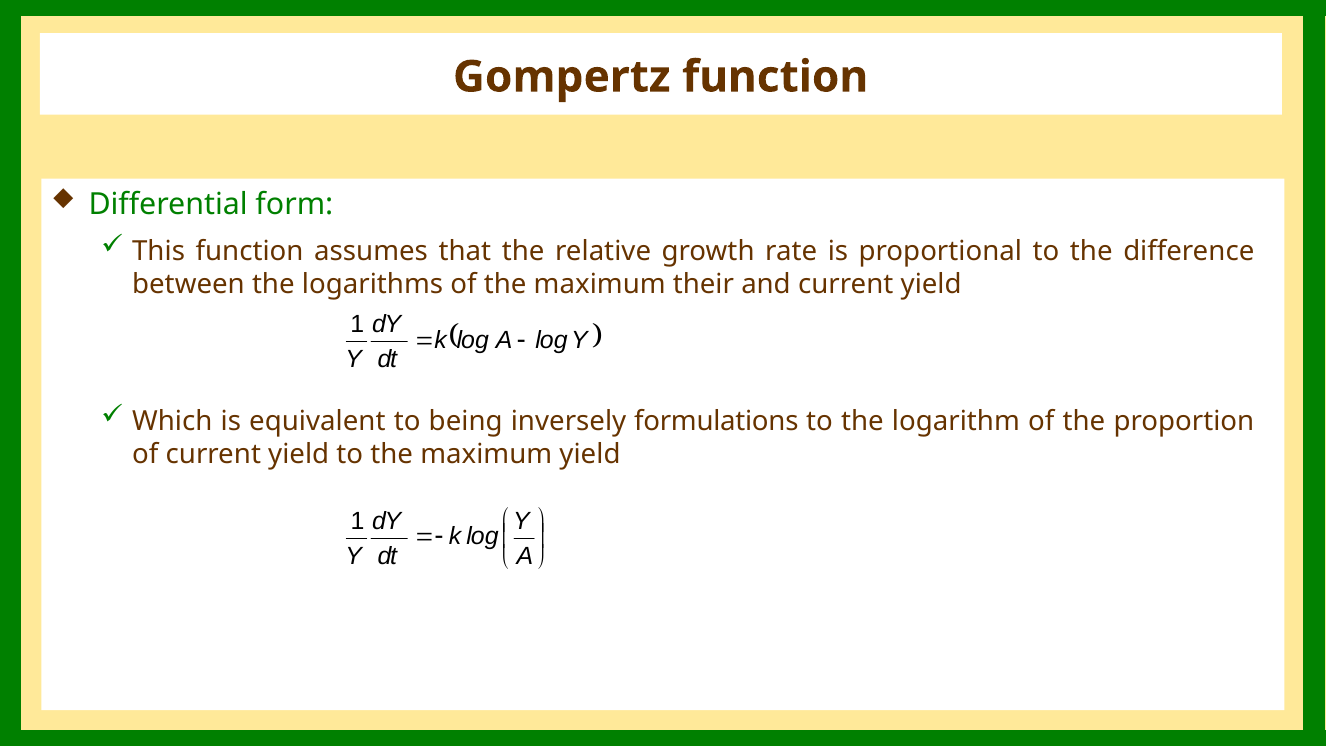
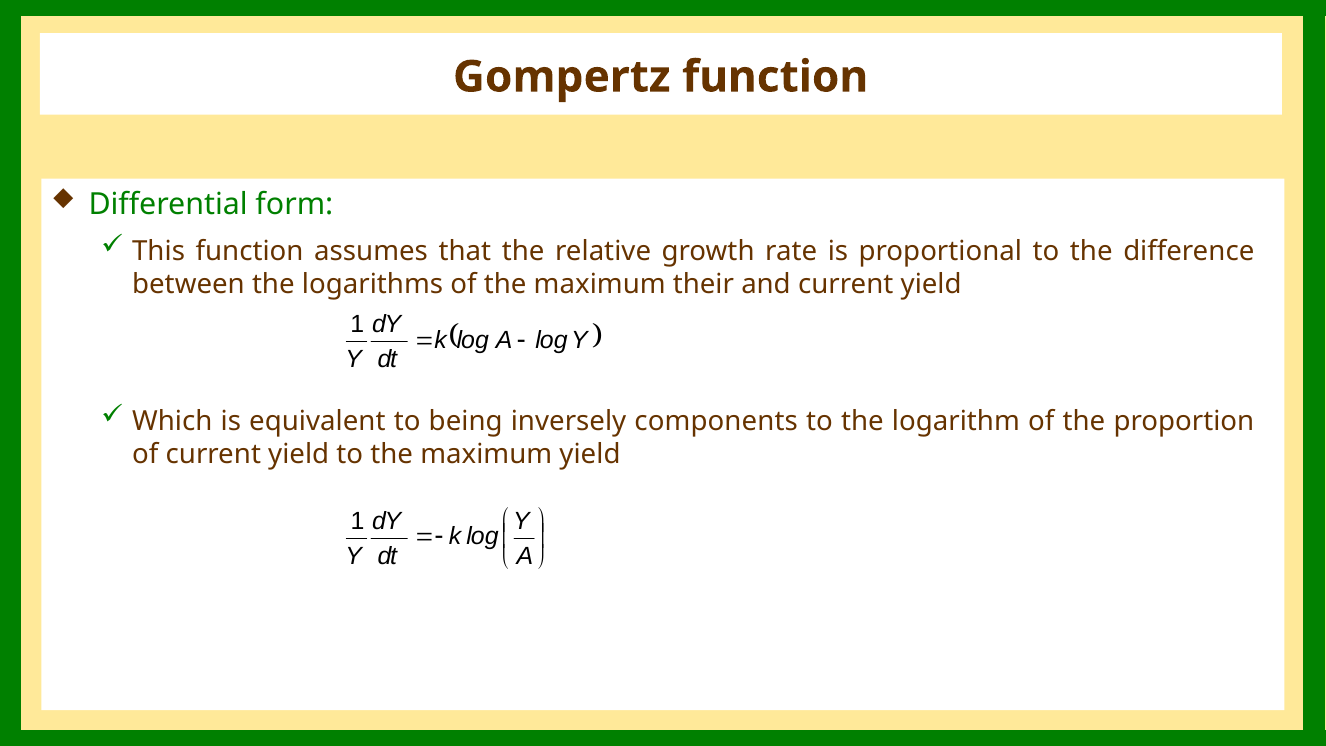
formulations: formulations -> components
